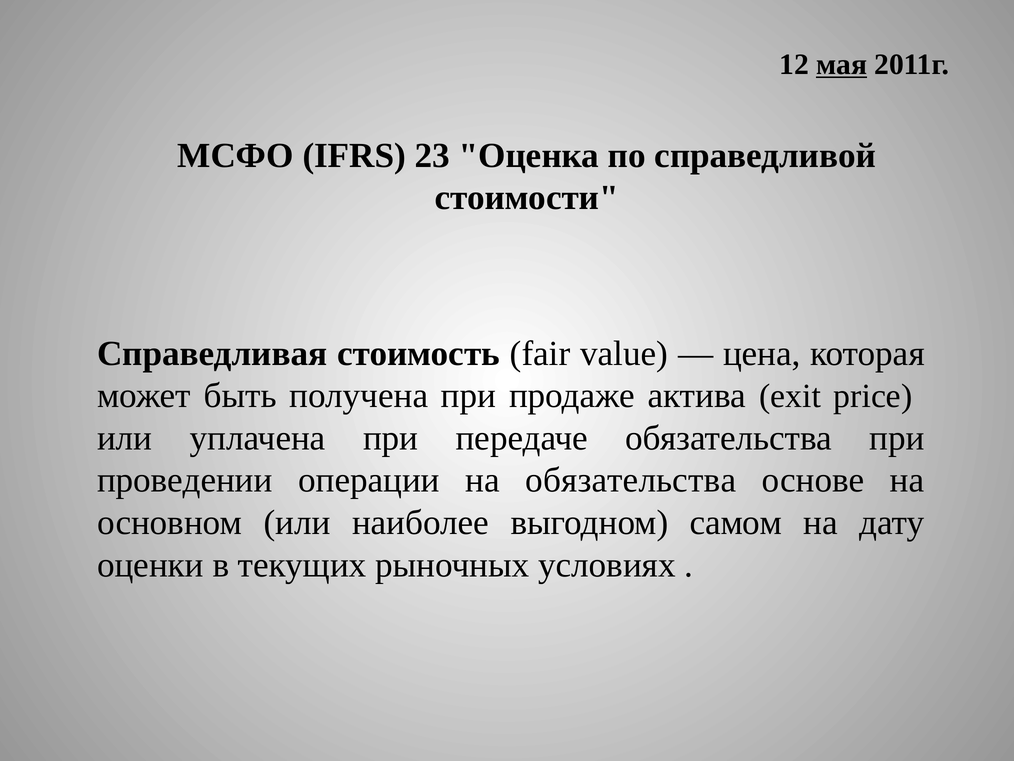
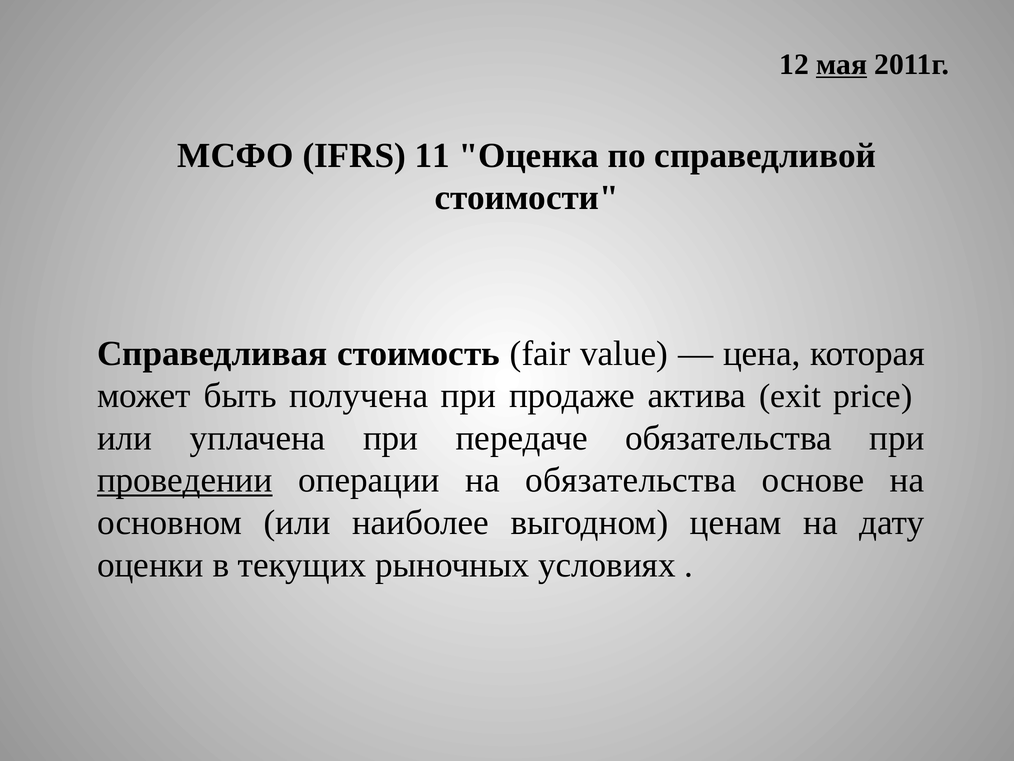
23: 23 -> 11
проведении underline: none -> present
самом: самом -> ценам
